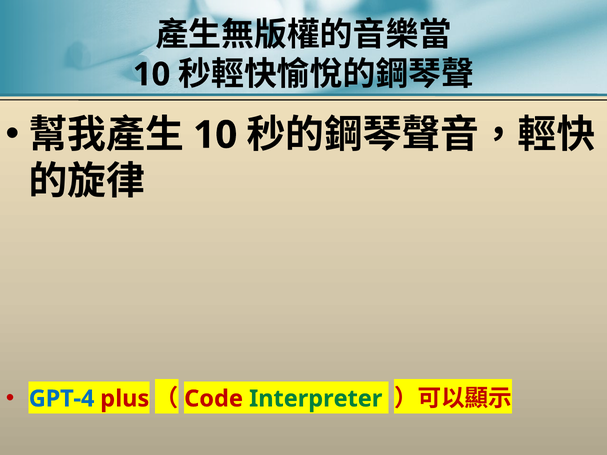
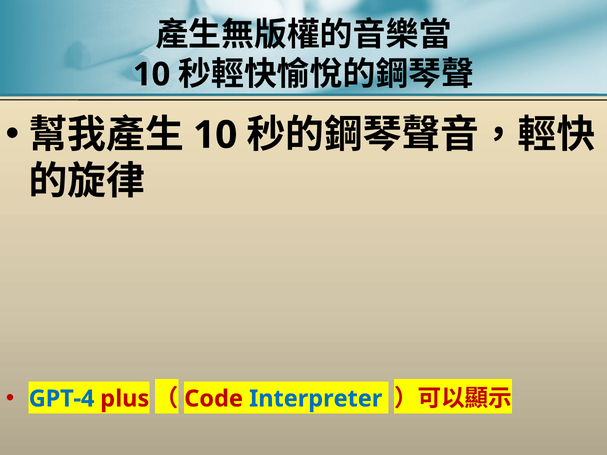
Interpreter colour: green -> blue
